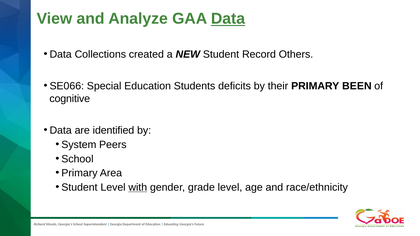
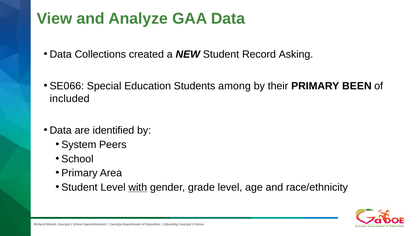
Data at (228, 19) underline: present -> none
Others: Others -> Asking
deficits: deficits -> among
cognitive: cognitive -> included
